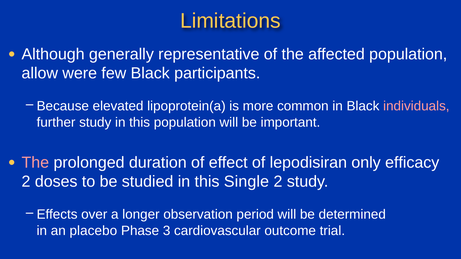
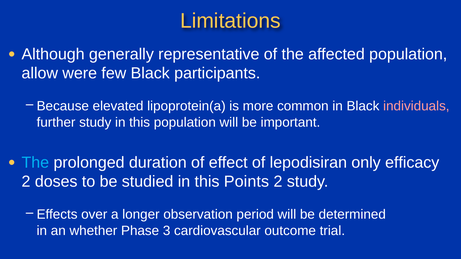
The at (35, 163) colour: pink -> light blue
Single: Single -> Points
placebo: placebo -> whether
